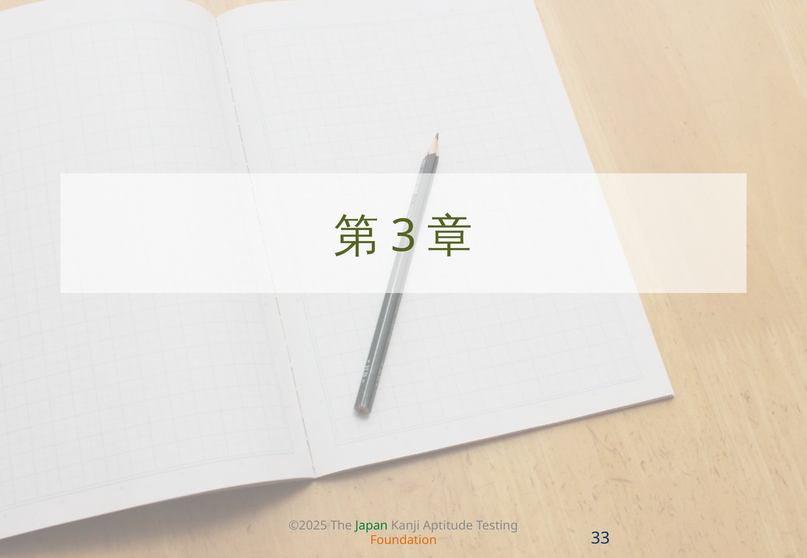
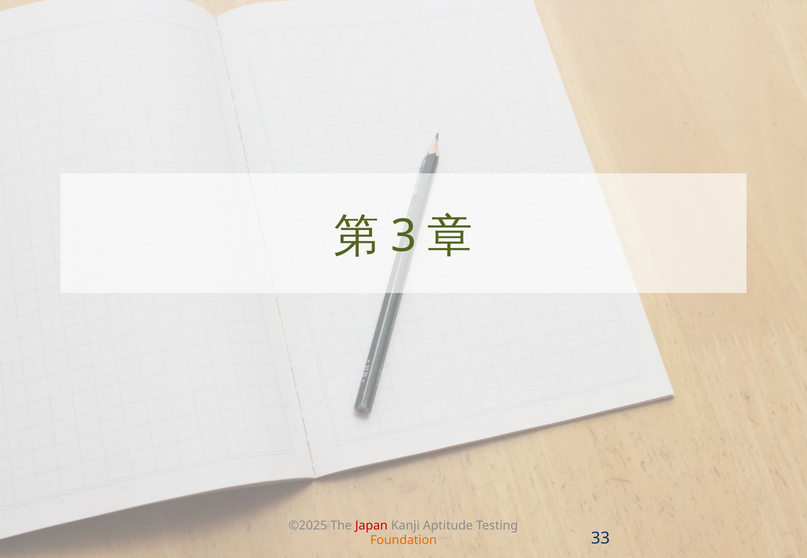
Japan colour: green -> red
